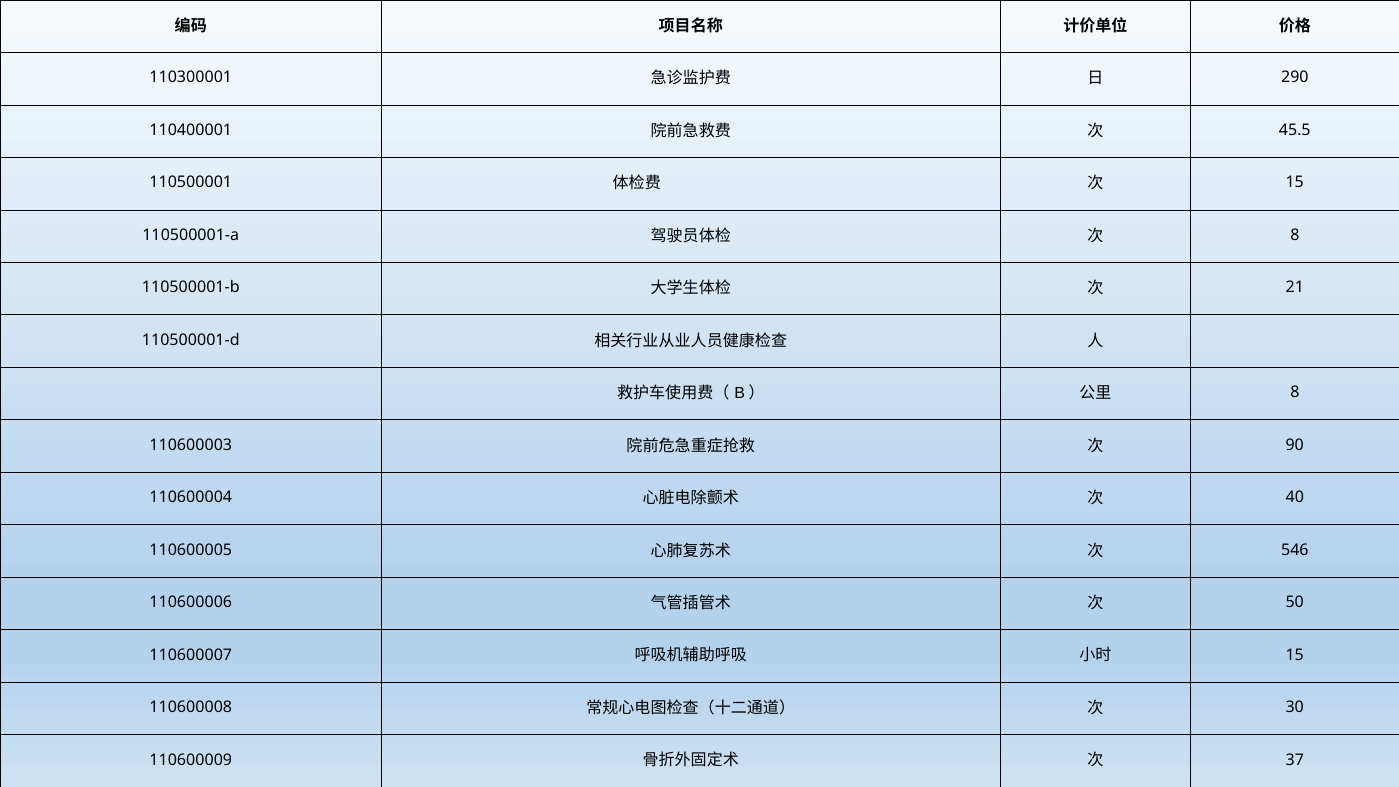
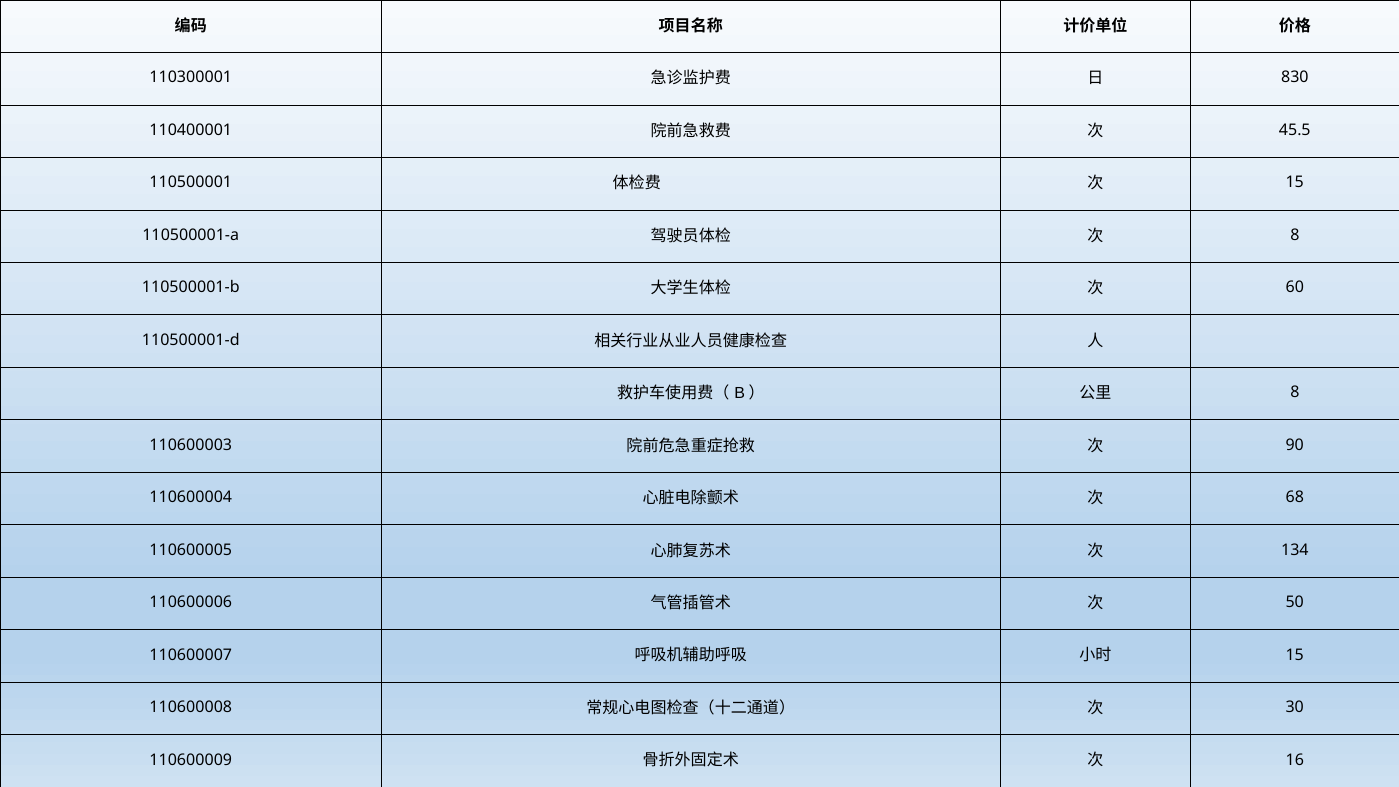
290: 290 -> 830
21: 21 -> 60
40: 40 -> 68
546: 546 -> 134
37: 37 -> 16
